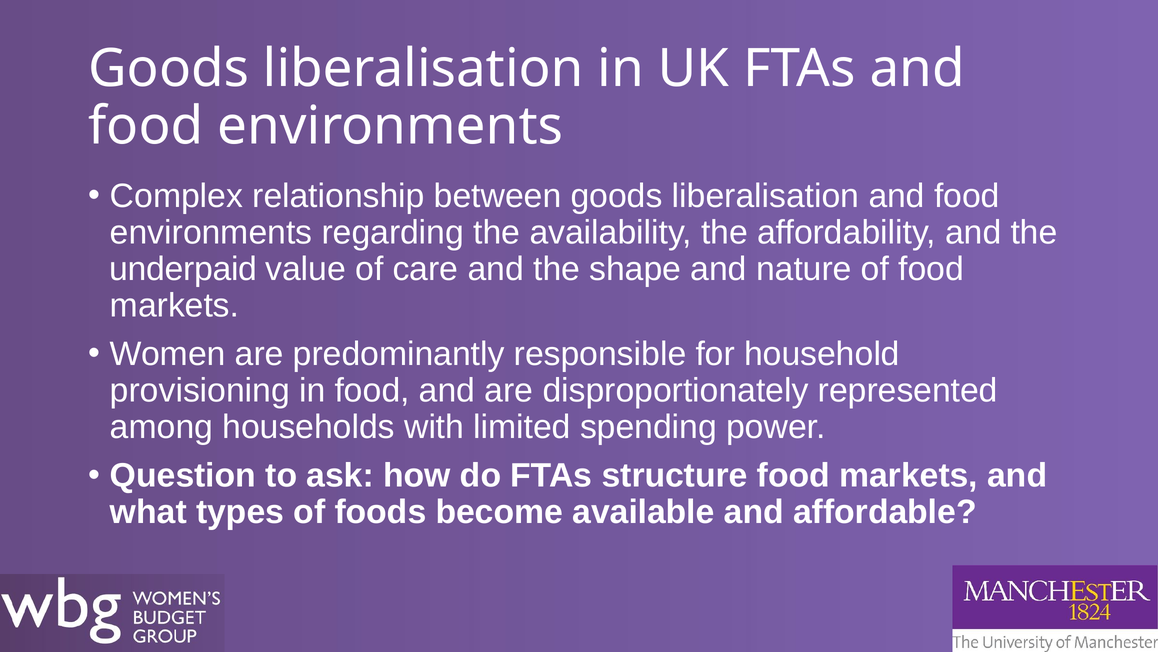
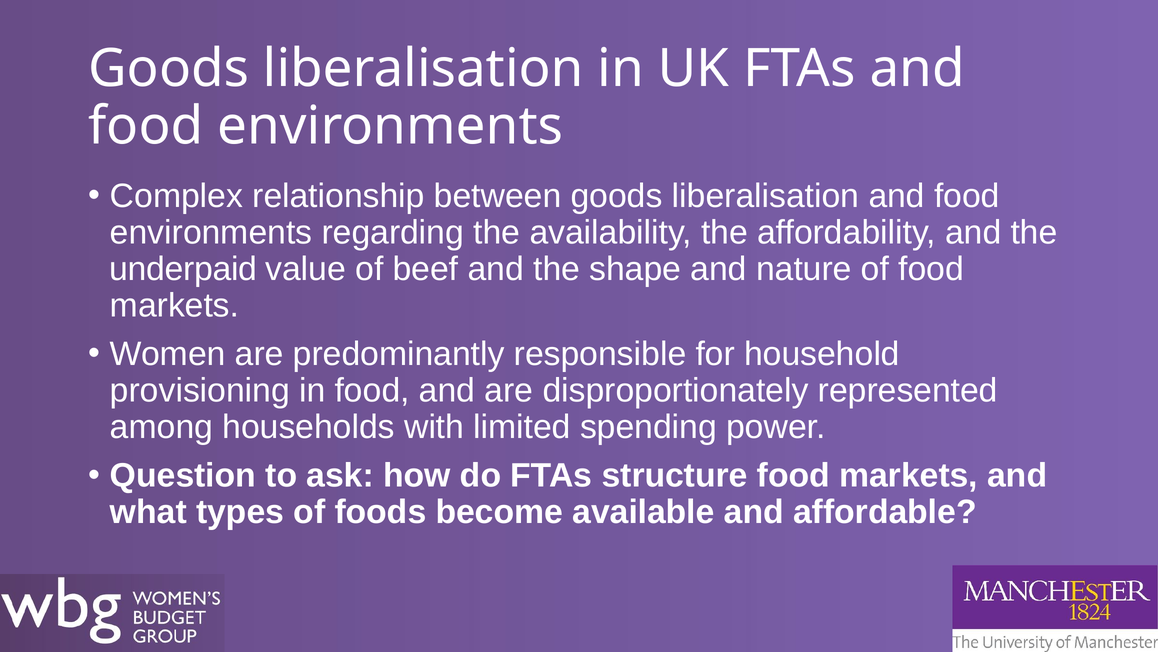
care: care -> beef
